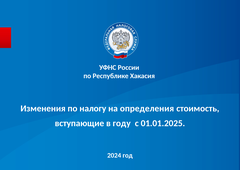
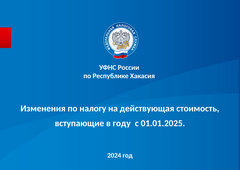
определения: определения -> действующая
